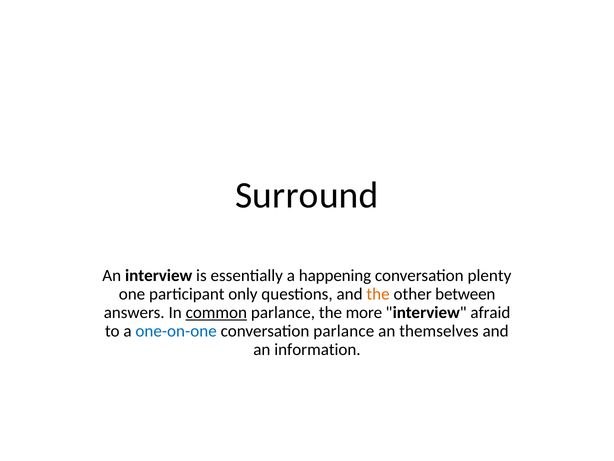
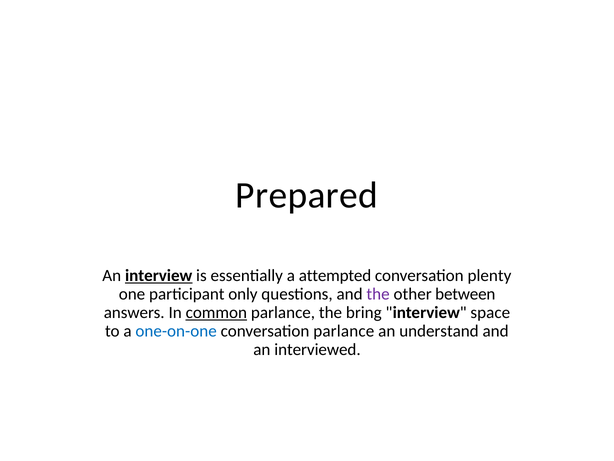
Surround: Surround -> Prepared
interview at (159, 275) underline: none -> present
happening: happening -> attempted
the at (378, 294) colour: orange -> purple
more: more -> bring
afraid: afraid -> space
themselves: themselves -> understand
information: information -> interviewed
